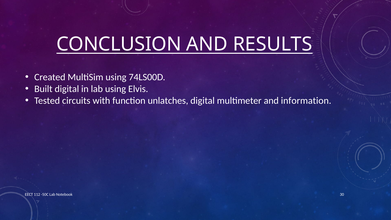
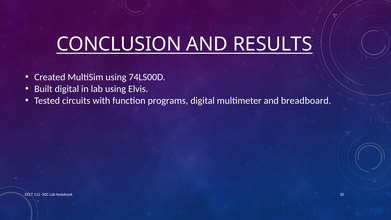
unlatches: unlatches -> programs
information: information -> breadboard
